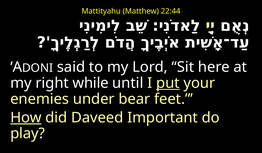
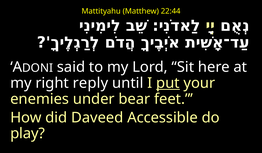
while: while -> reply
How underline: present -> none
Important: Important -> Accessible
